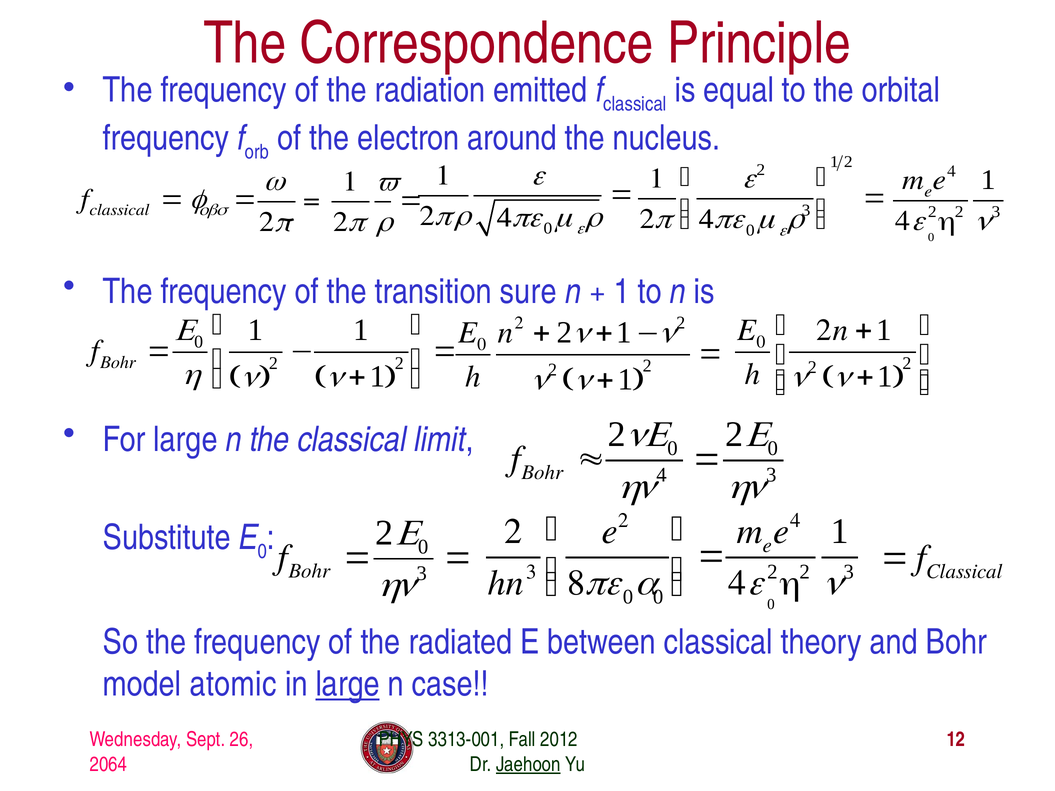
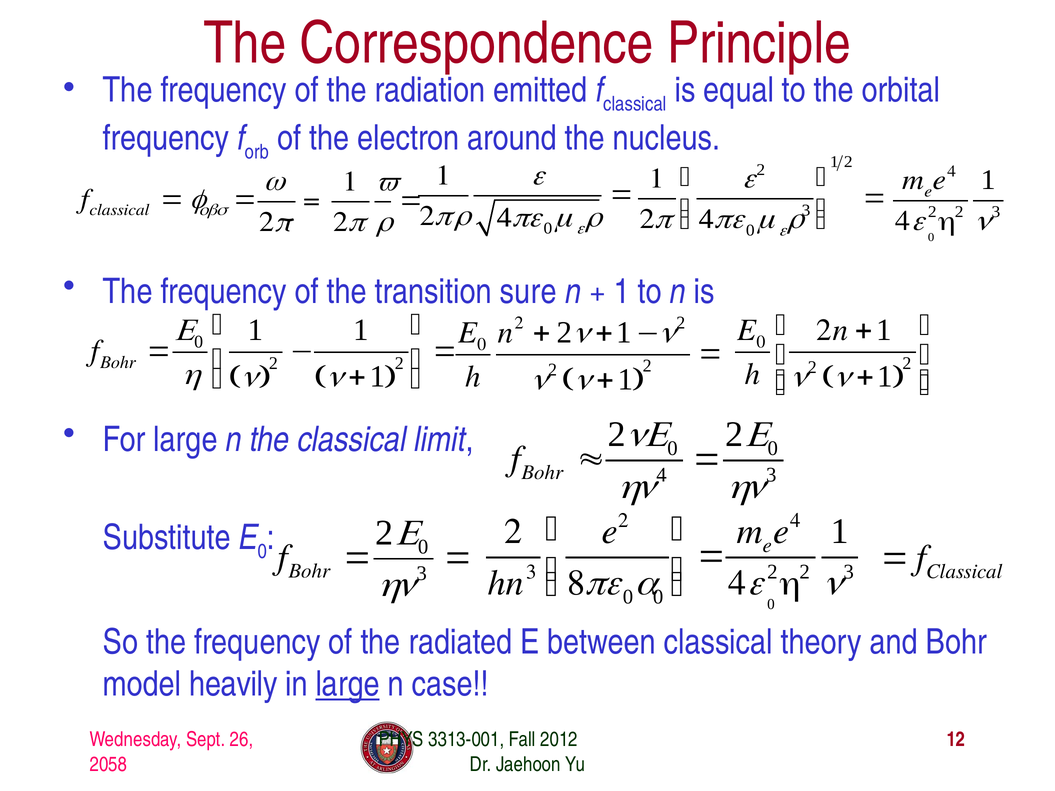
atomic: atomic -> heavily
2064: 2064 -> 2058
Jaehoon underline: present -> none
